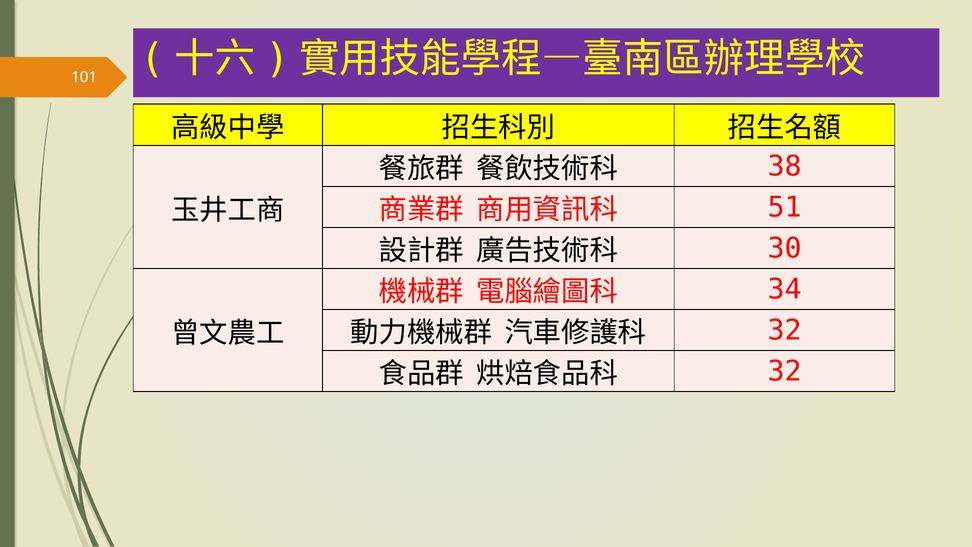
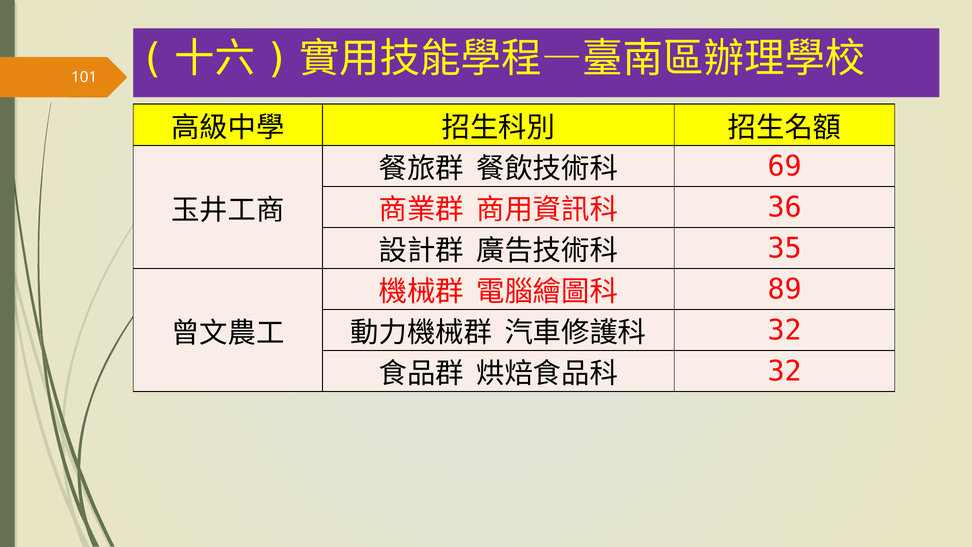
38: 38 -> 69
51: 51 -> 36
30: 30 -> 35
34: 34 -> 89
